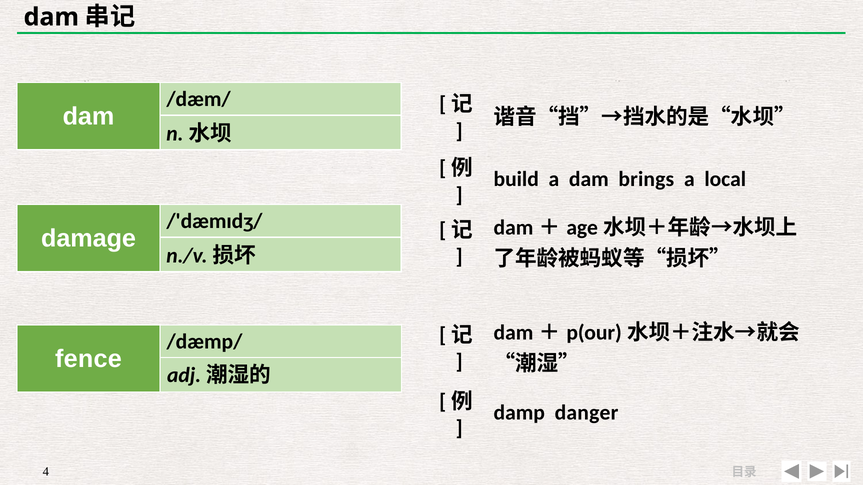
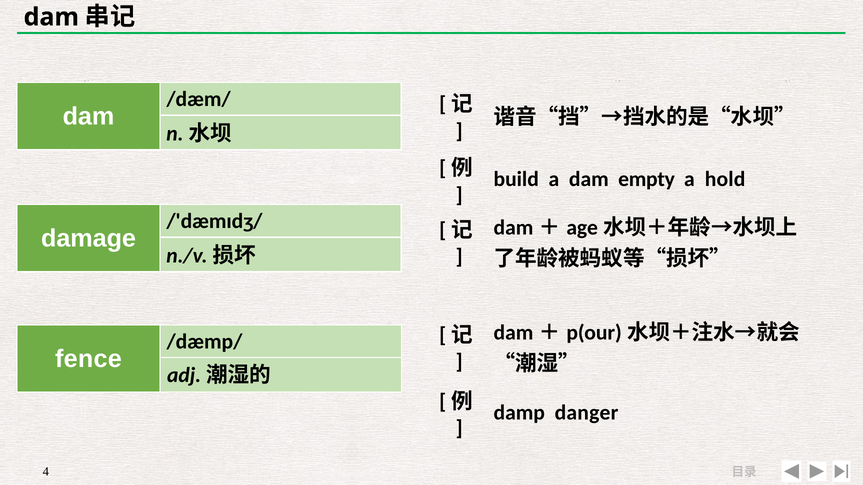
brings: brings -> empty
local: local -> hold
